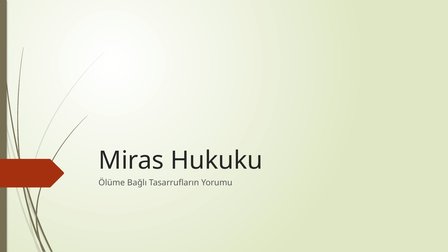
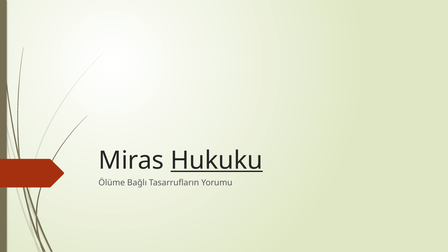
Hukuku underline: none -> present
